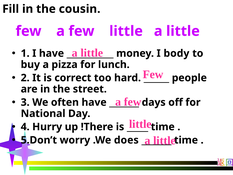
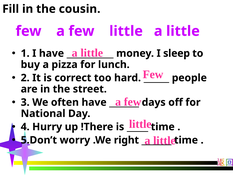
body: body -> sleep
does: does -> right
